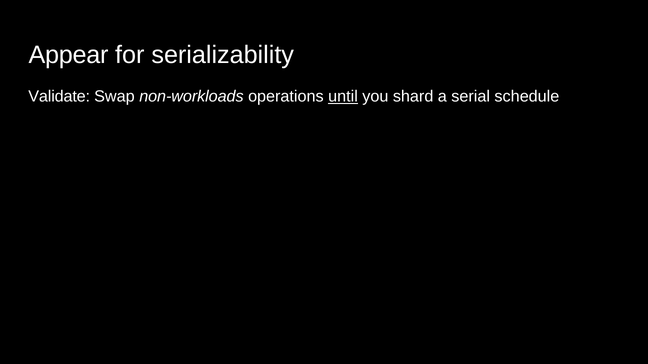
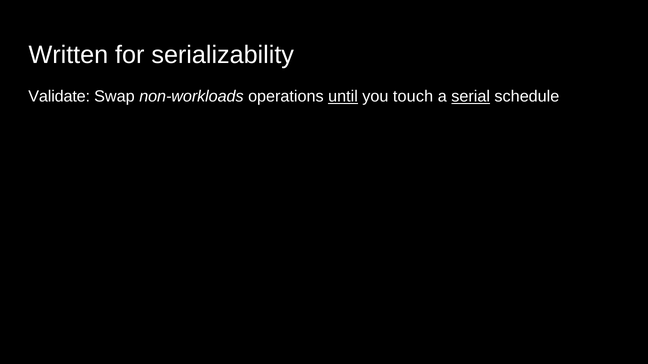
Appear: Appear -> Written
shard: shard -> touch
serial underline: none -> present
